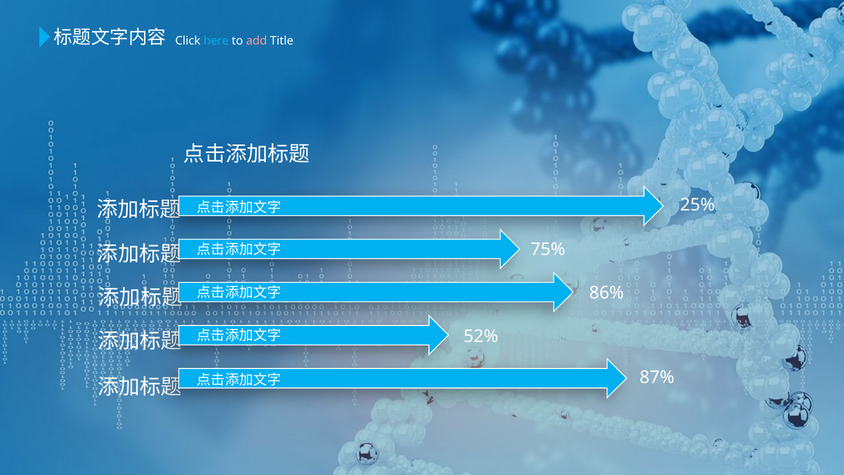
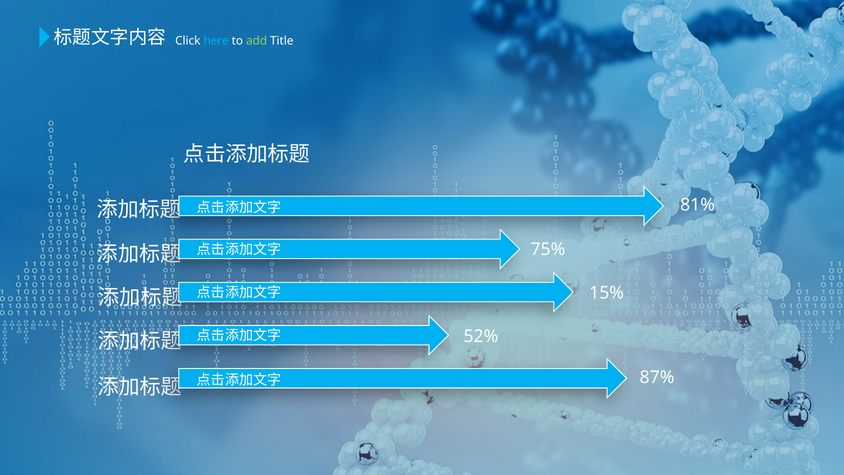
add colour: pink -> light green
25%: 25% -> 81%
86%: 86% -> 15%
